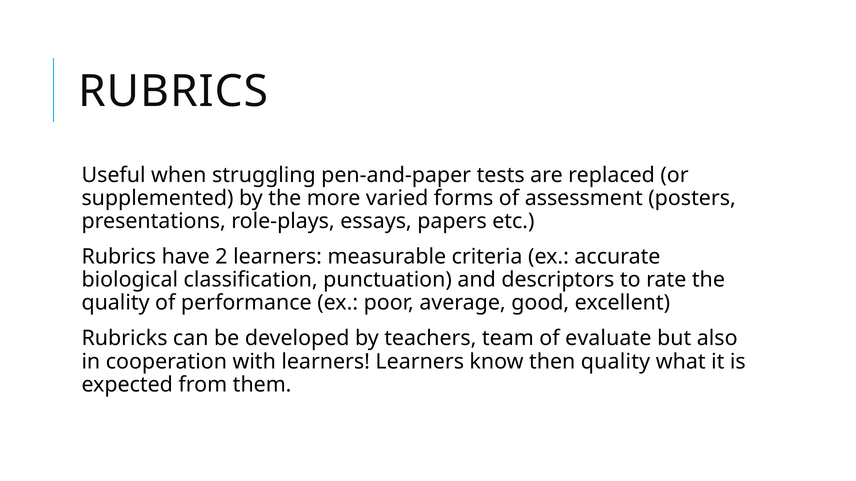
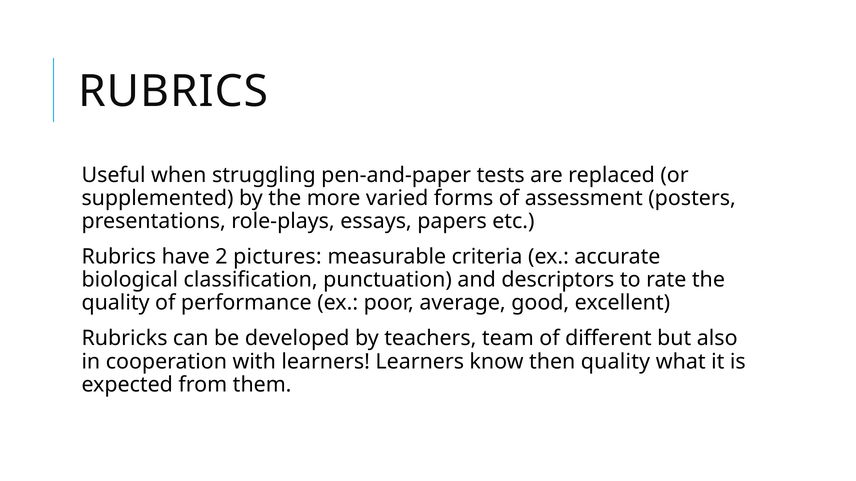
2 learners: learners -> pictures
evaluate: evaluate -> different
